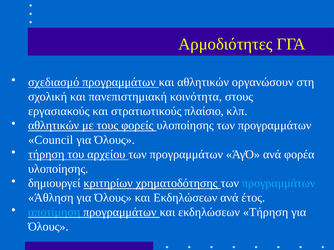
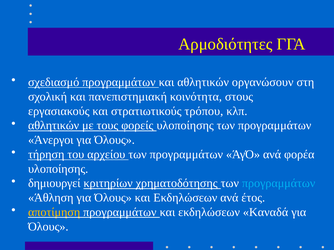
πλαίσιο: πλαίσιο -> τρόπου
Council: Council -> Άνεργοι
αποτίμηση colour: light blue -> yellow
εκδηλώσεων Τήρηση: Τήρηση -> Καναδά
